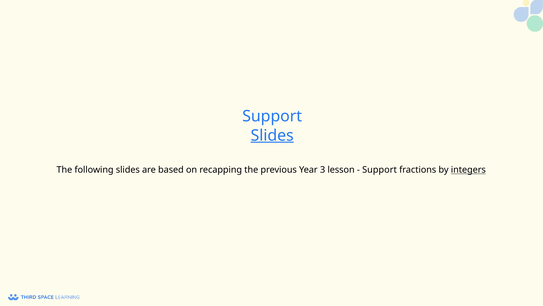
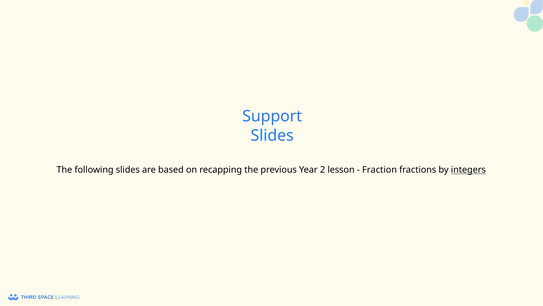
Slides at (272, 135) underline: present -> none
3: 3 -> 2
Support at (380, 170): Support -> Fraction
